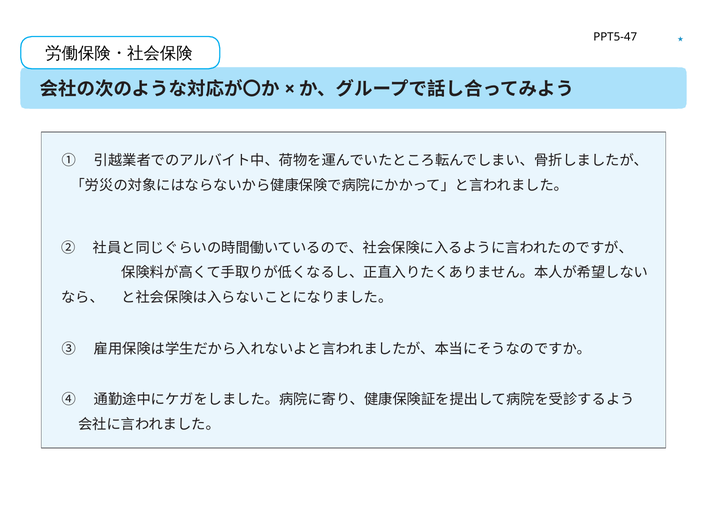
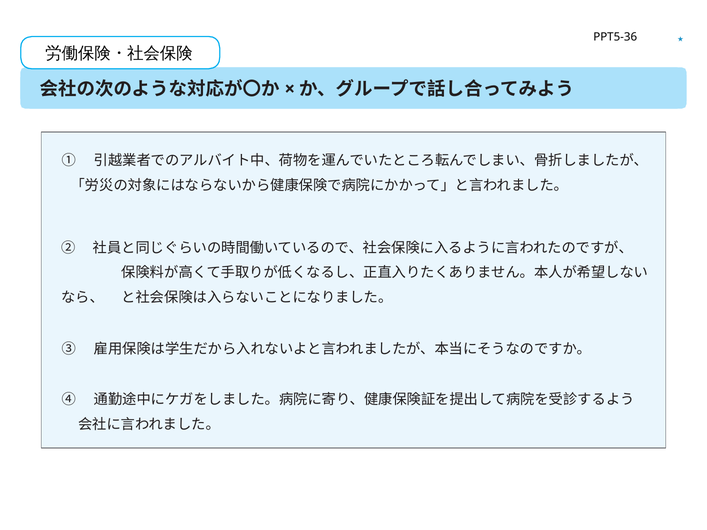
PPT5-47: PPT5-47 -> PPT5-36
